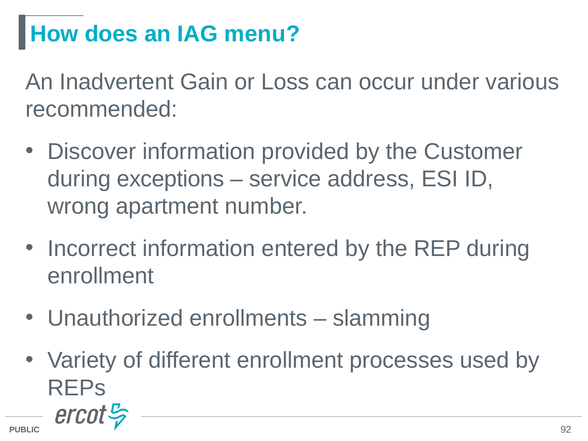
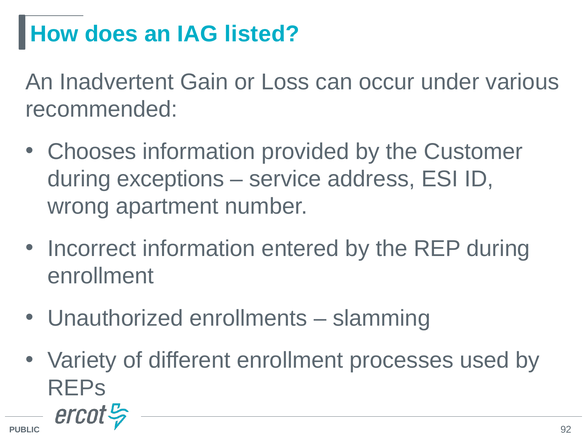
menu: menu -> listed
Discover: Discover -> Chooses
